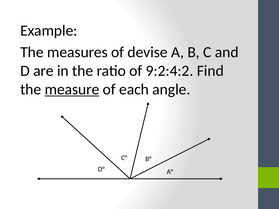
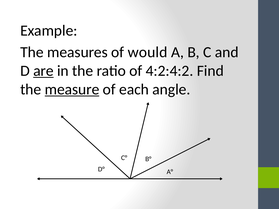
devise: devise -> would
are underline: none -> present
9:2:4:2: 9:2:4:2 -> 4:2:4:2
